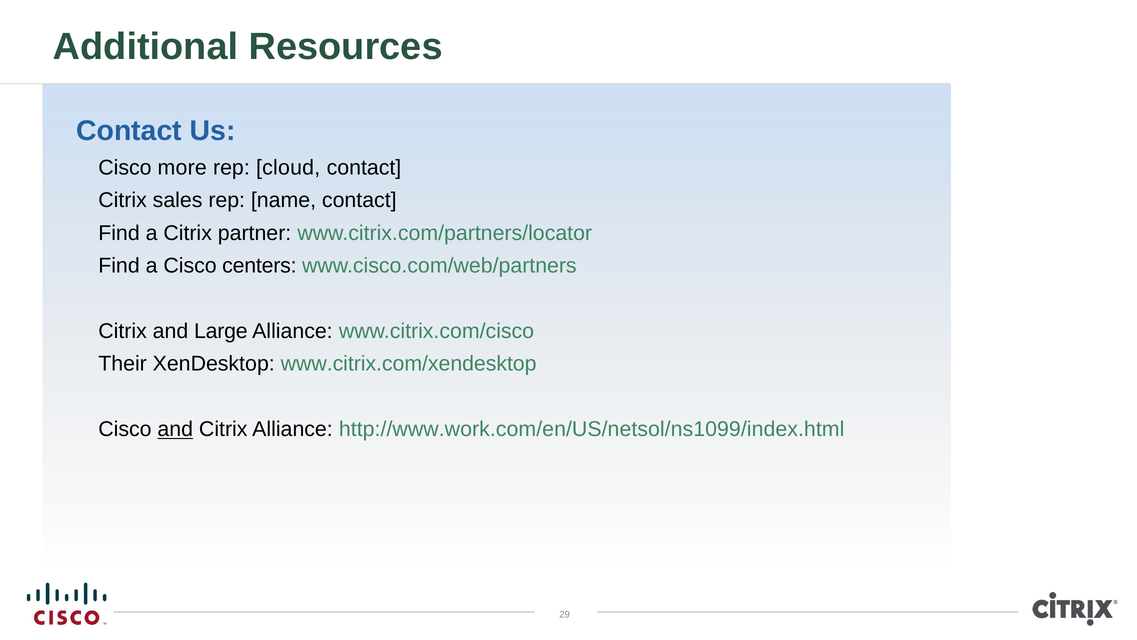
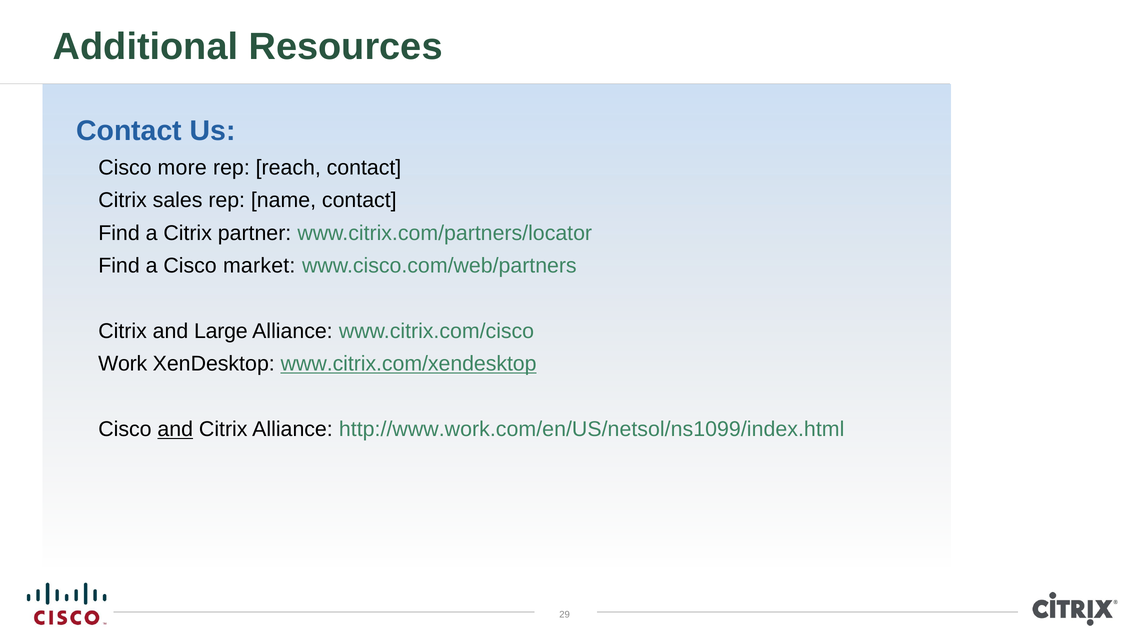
cloud: cloud -> reach
centers: centers -> market
Their: Their -> Work
www.citrix.com/xendesktop underline: none -> present
